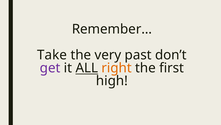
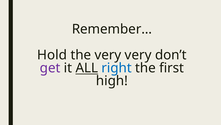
Take: Take -> Hold
very past: past -> very
right colour: orange -> blue
